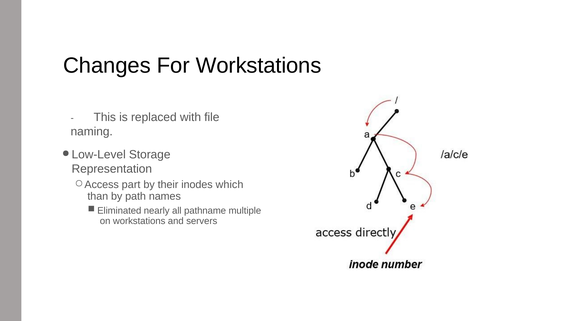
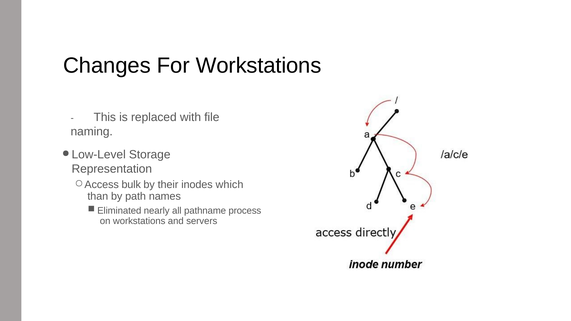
part: part -> bulk
multiple: multiple -> process
